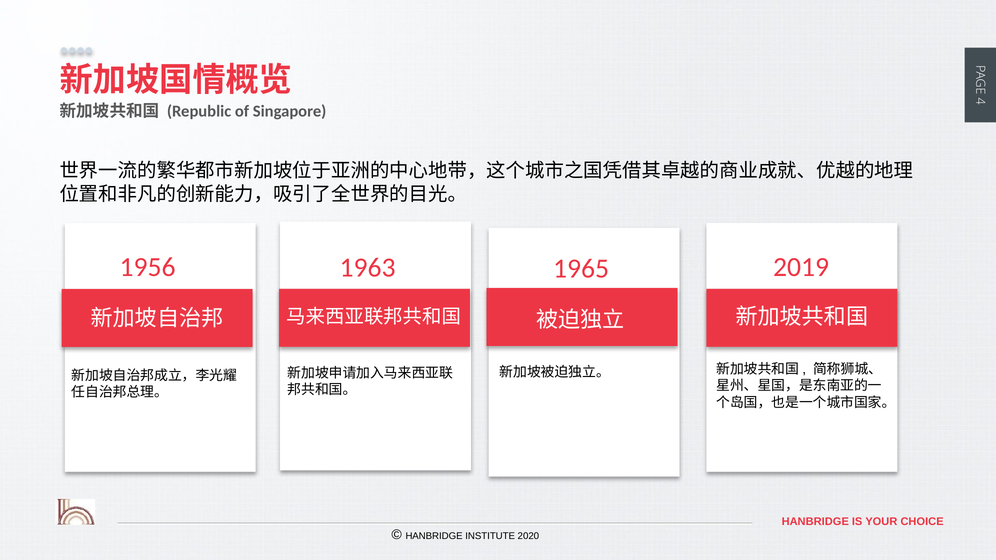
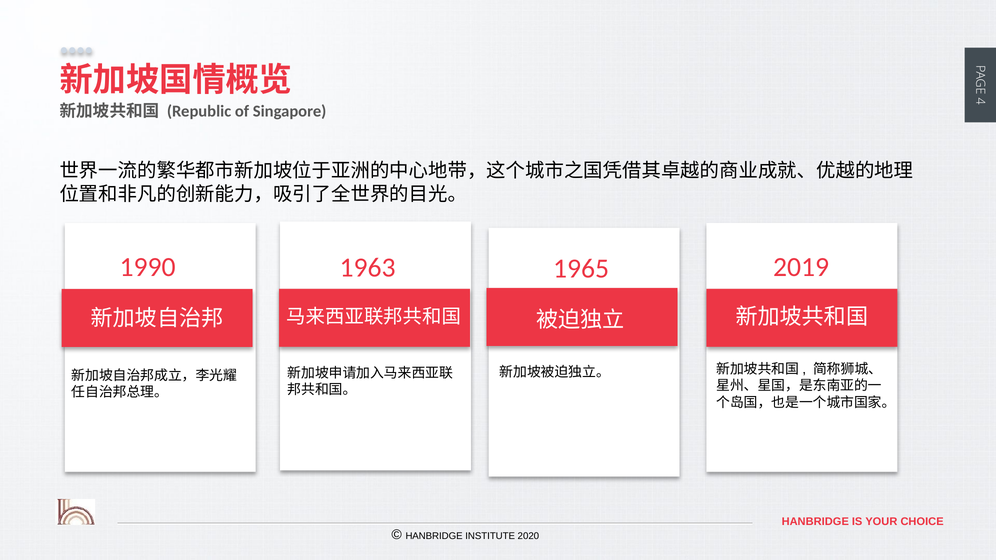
1956: 1956 -> 1990
